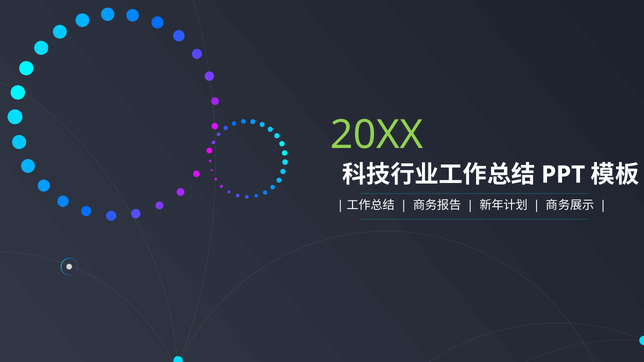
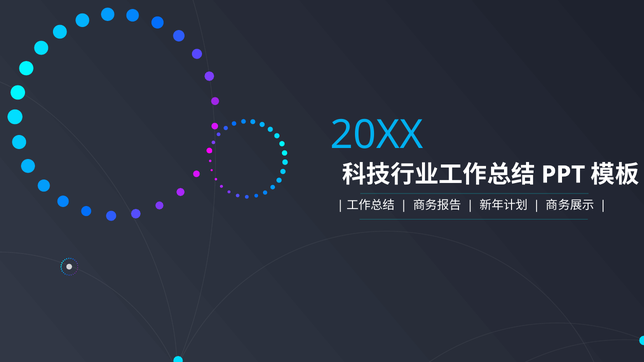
20XX colour: light green -> light blue
